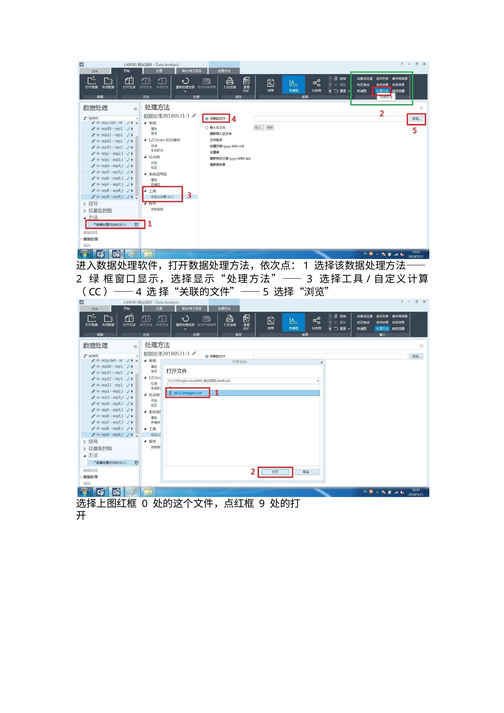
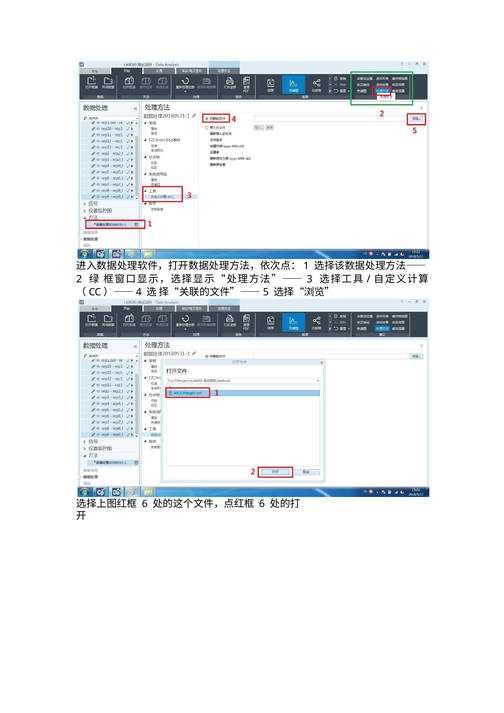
0 at (145, 504): 0 -> 6
9 at (262, 504): 9 -> 6
